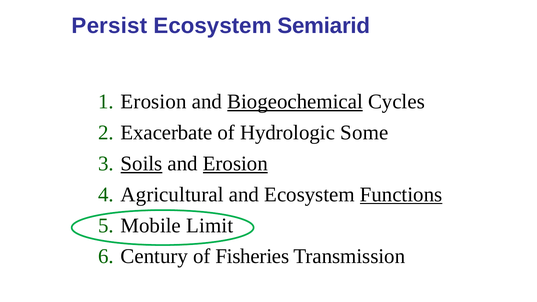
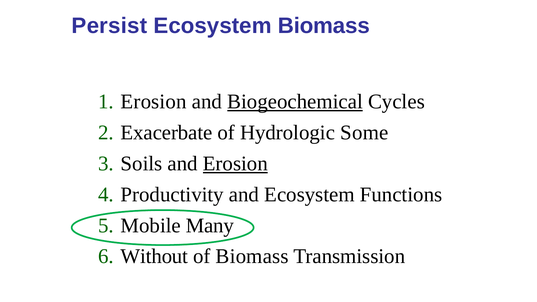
Ecosystem Semiarid: Semiarid -> Biomass
Soils underline: present -> none
Agricultural: Agricultural -> Productivity
Functions underline: present -> none
Limit: Limit -> Many
Century: Century -> Without
of Fisheries: Fisheries -> Biomass
